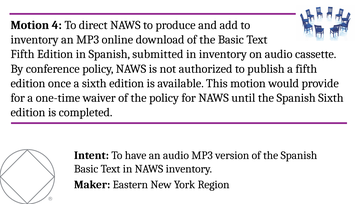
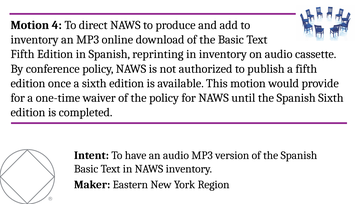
submitted: submitted -> reprinting
